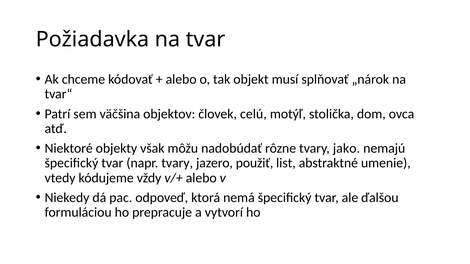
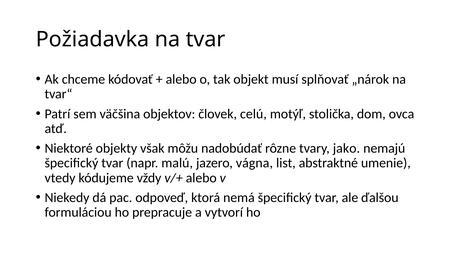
napr tvary: tvary -> malú
použiť: použiť -> vágna
